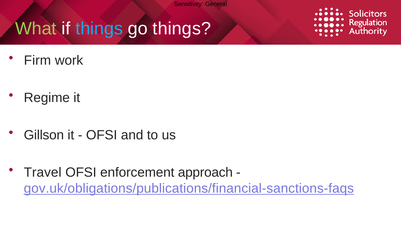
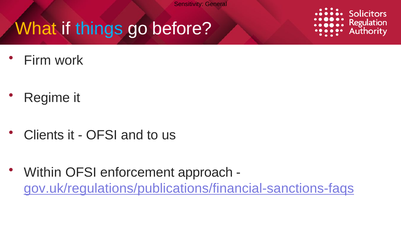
What colour: light green -> yellow
go things: things -> before
Gillson: Gillson -> Clients
Travel: Travel -> Within
gov.uk/obligations/publications/financial-sanctions-faqs: gov.uk/obligations/publications/financial-sanctions-faqs -> gov.uk/regulations/publications/financial-sanctions-faqs
